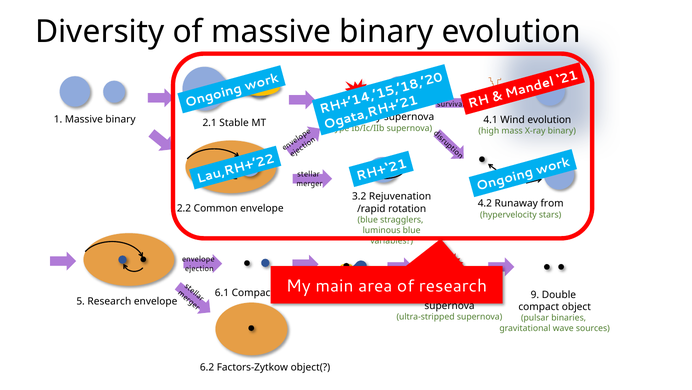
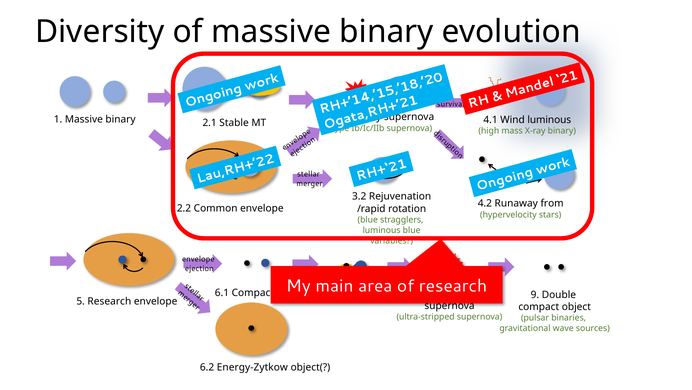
Wind evolution: evolution -> luminous
Factors-Zytkow: Factors-Zytkow -> Energy-Zytkow
